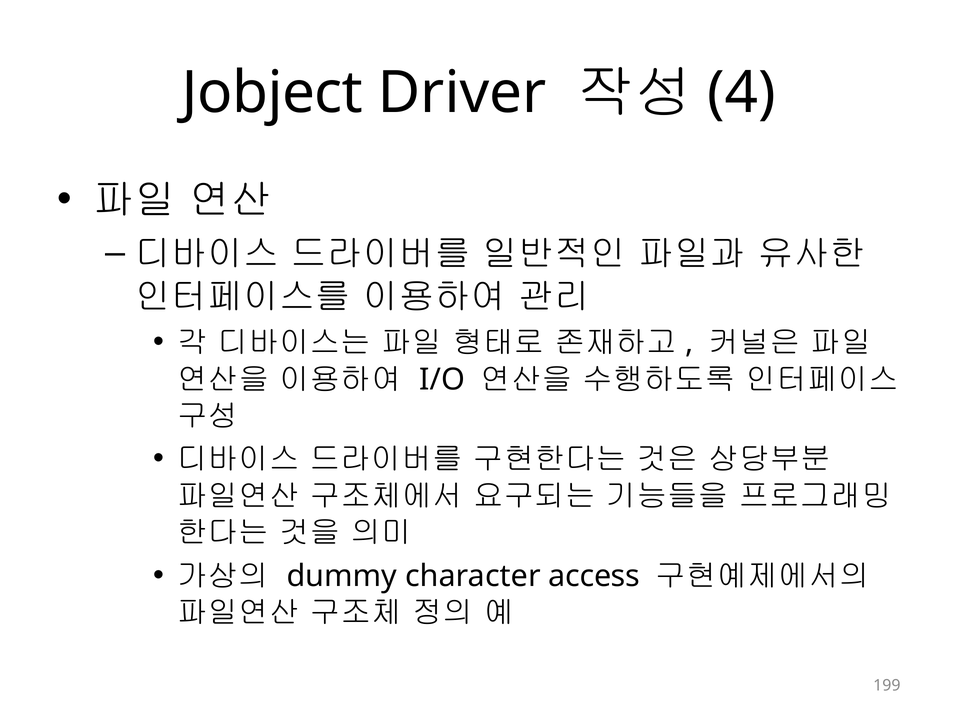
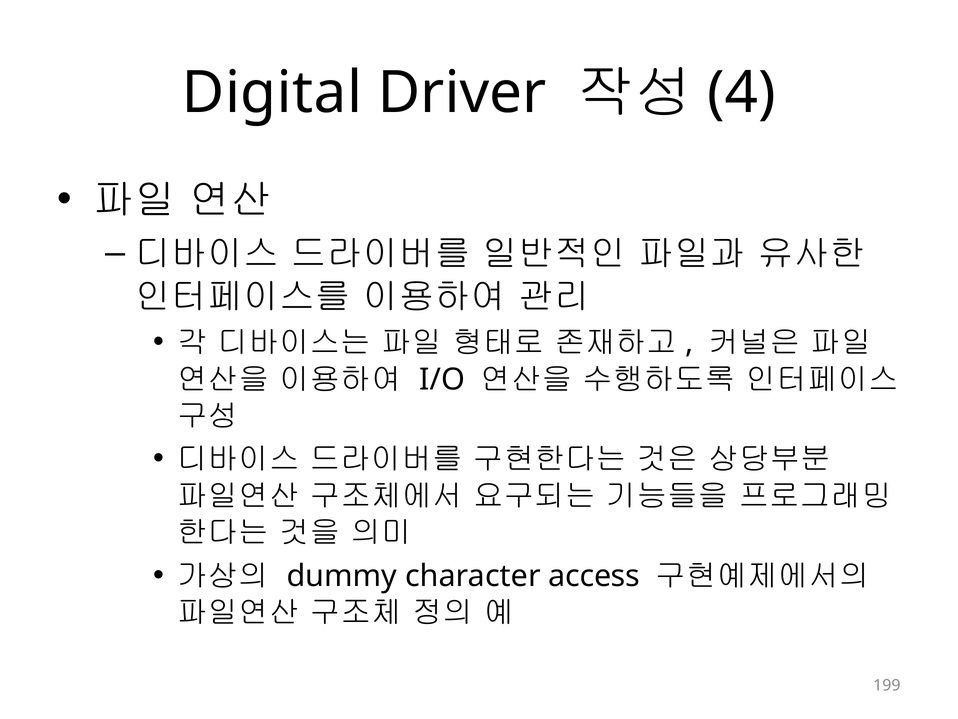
Jobject: Jobject -> Digital
